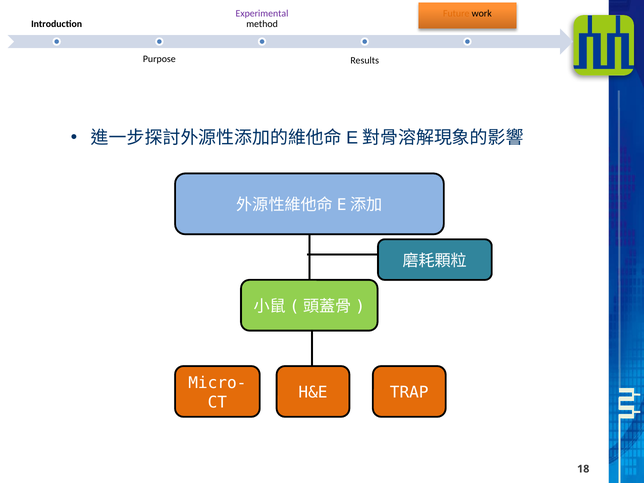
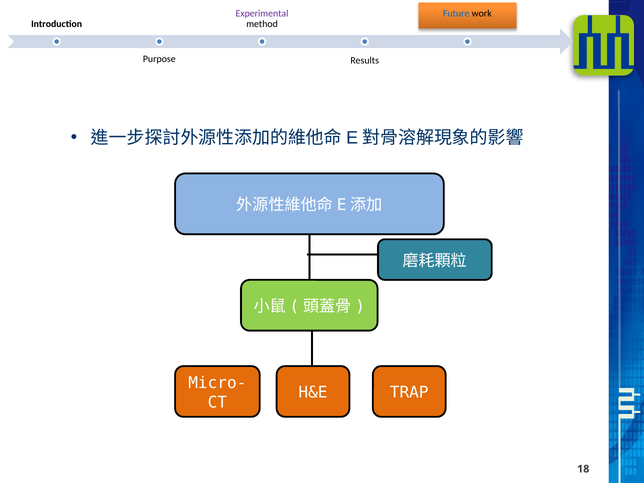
Future colour: orange -> blue
